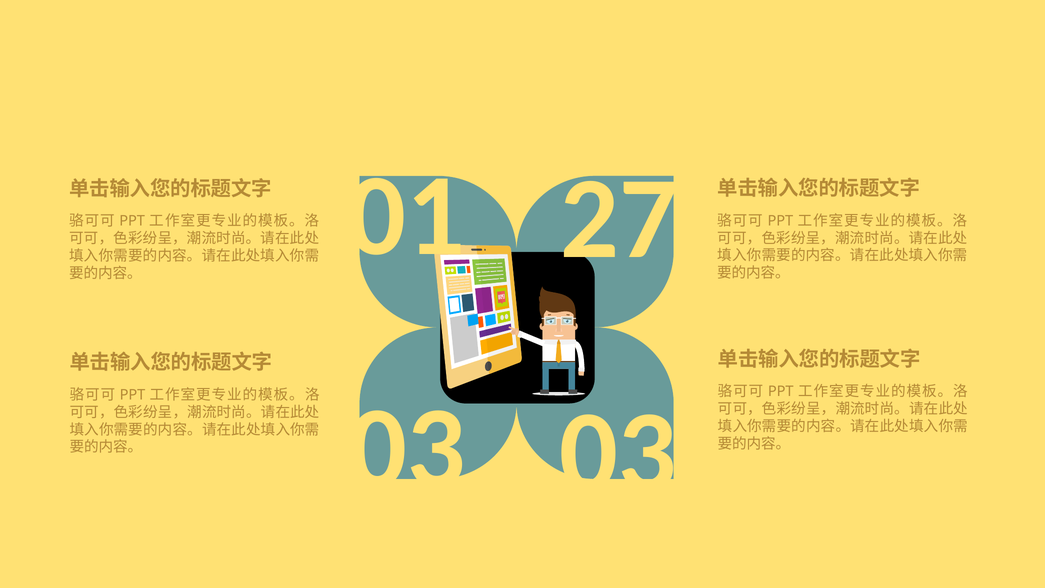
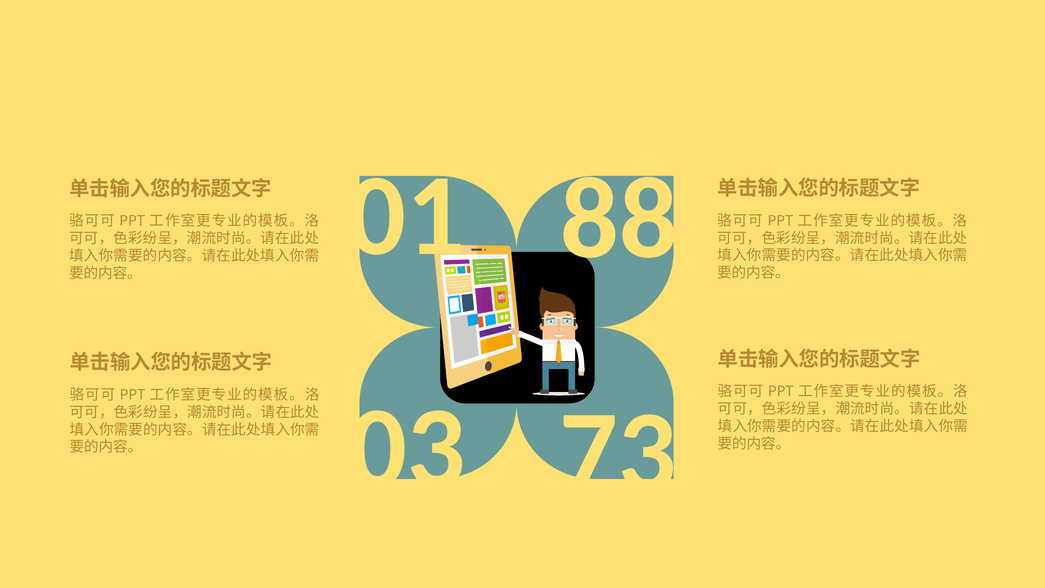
27: 27 -> 88
03 03: 03 -> 73
